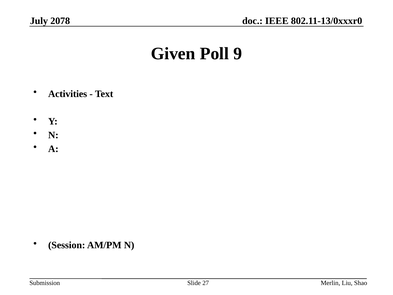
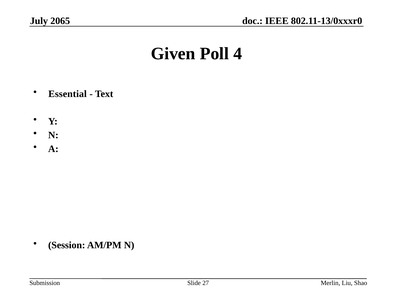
2078: 2078 -> 2065
9: 9 -> 4
Activities: Activities -> Essential
